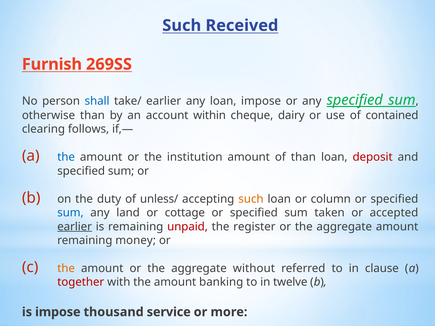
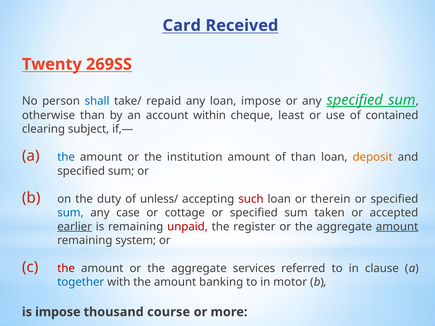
Such at (182, 26): Such -> Card
Furnish: Furnish -> Twenty
take/ earlier: earlier -> repaid
dairy: dairy -> least
follows: follows -> subject
deposit colour: red -> orange
such at (251, 199) colour: orange -> red
column: column -> therein
land: land -> case
amount at (397, 227) underline: none -> present
money: money -> system
the at (66, 269) colour: orange -> red
without: without -> services
together colour: red -> blue
twelve: twelve -> motor
service: service -> course
